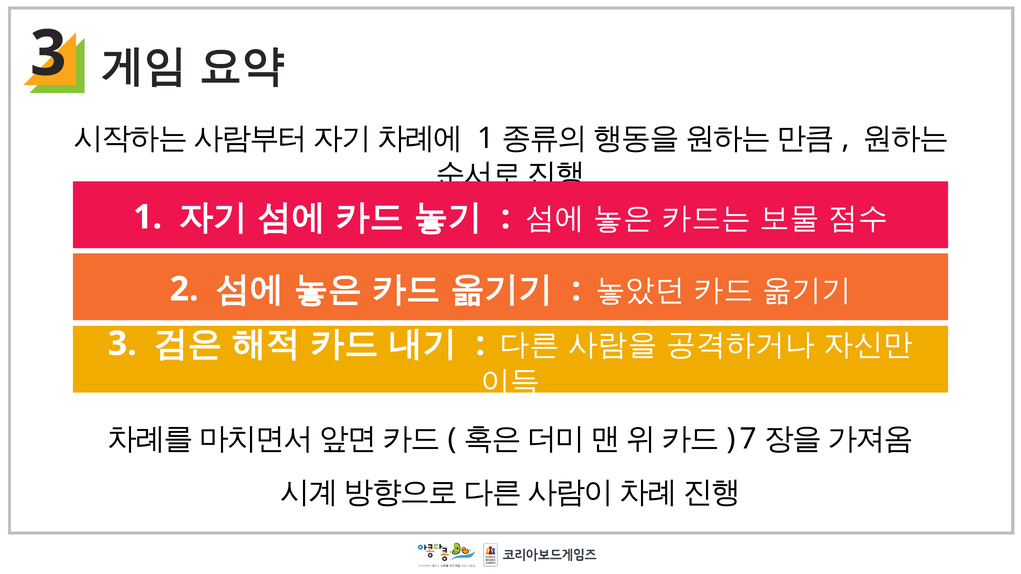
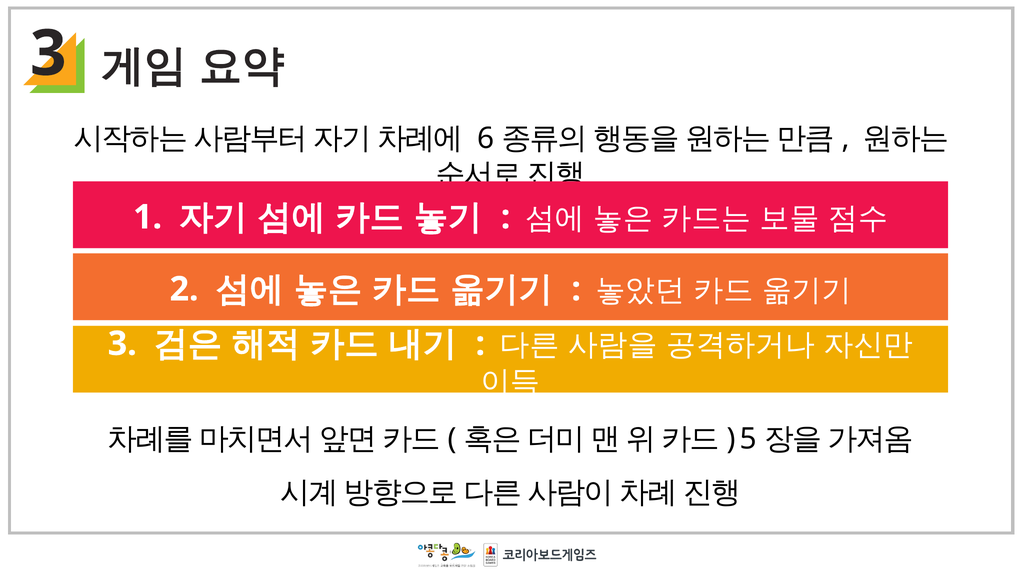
1 at (486, 139): 1 -> 6
7: 7 -> 5
